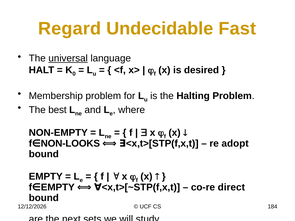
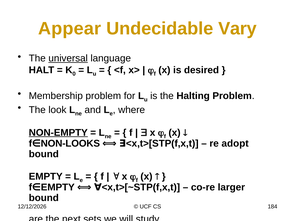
Regard: Regard -> Appear
Fast: Fast -> Vary
best: best -> look
NON-EMPTY underline: none -> present
direct: direct -> larger
